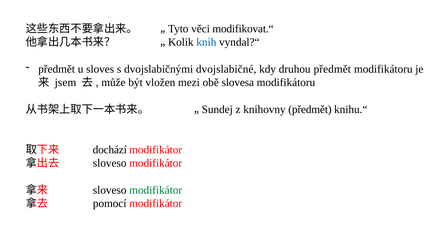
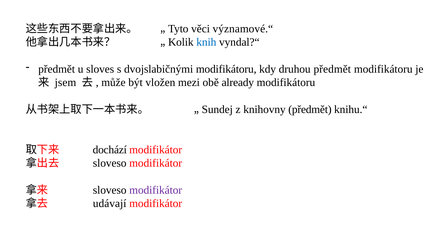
modifikovat.“: modifikovat.“ -> významové.“
dvojslabičnými dvojslabičné: dvojslabičné -> modifikátoru
slovesa: slovesa -> already
modifikátor at (156, 190) colour: green -> purple
pomocí: pomocí -> udávají
